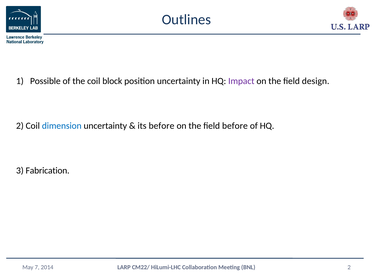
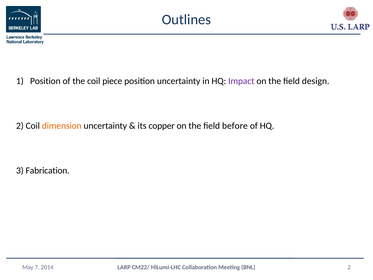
Possible at (45, 81): Possible -> Position
block: block -> piece
dimension colour: blue -> orange
its before: before -> copper
